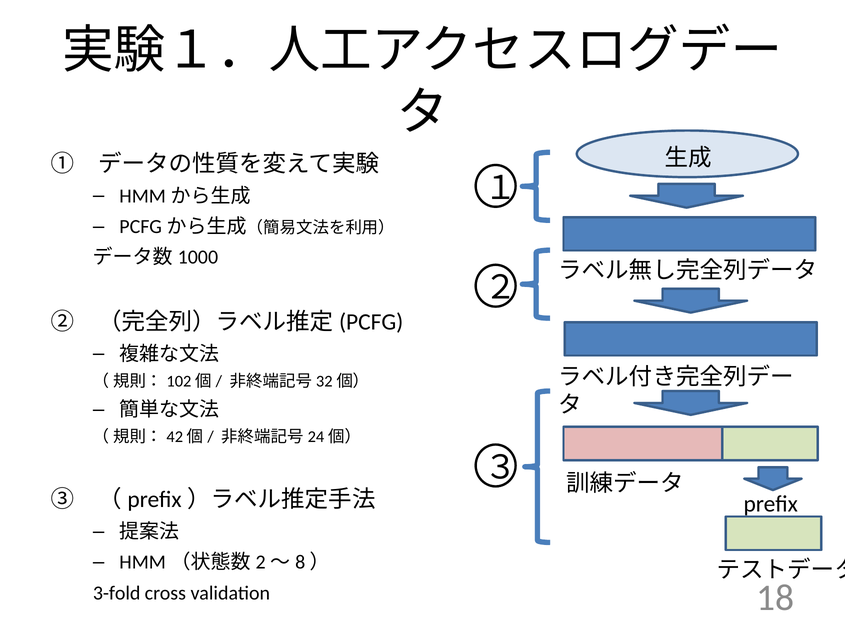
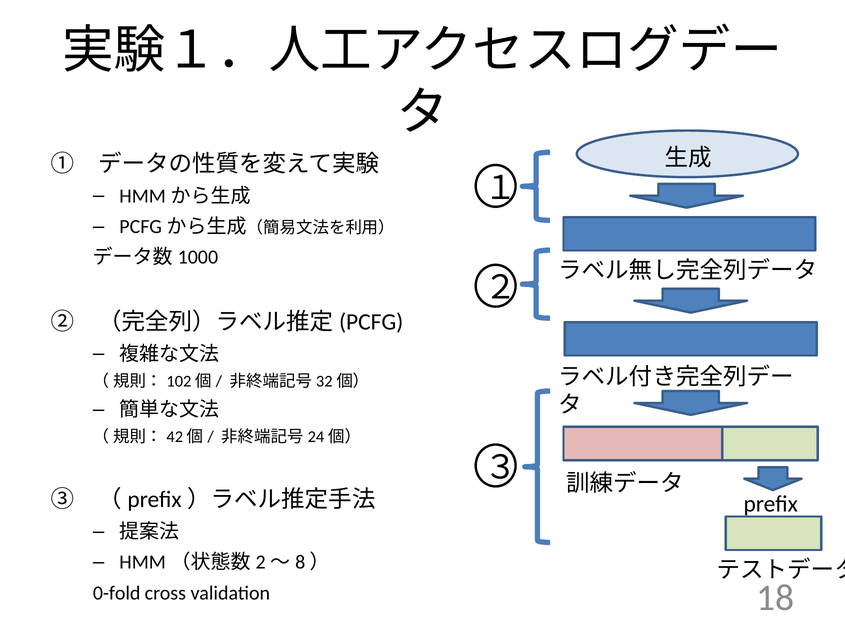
3-fold: 3-fold -> 0-fold
